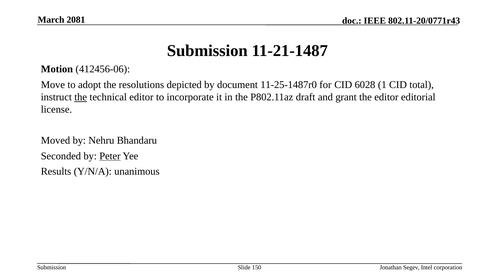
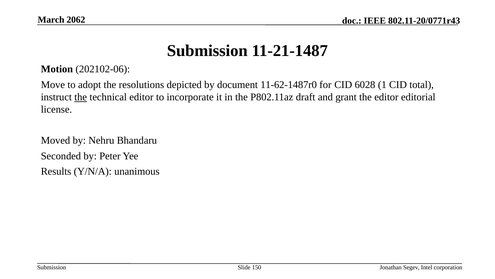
2081: 2081 -> 2062
412456-06: 412456-06 -> 202102-06
11-25-1487r0: 11-25-1487r0 -> 11-62-1487r0
Peter underline: present -> none
